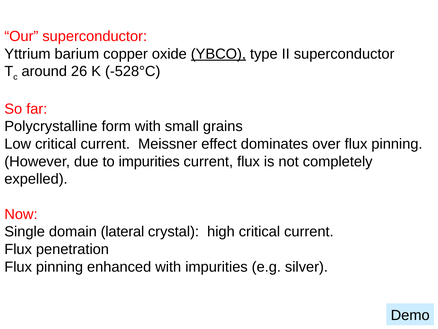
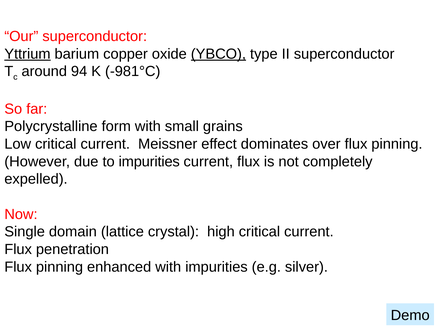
Yttrium underline: none -> present
26: 26 -> 94
-528°C: -528°C -> -981°C
lateral: lateral -> lattice
